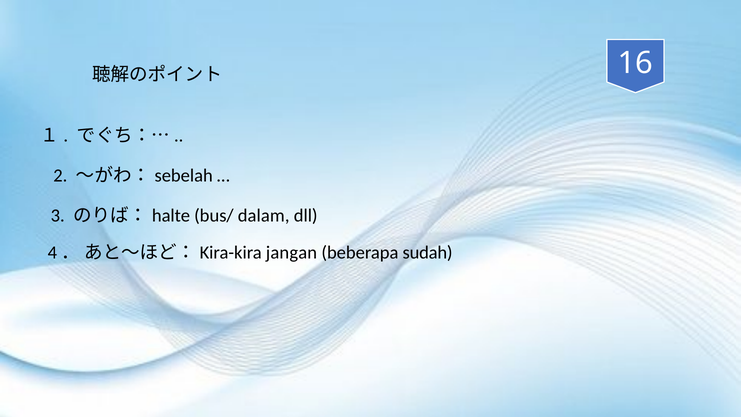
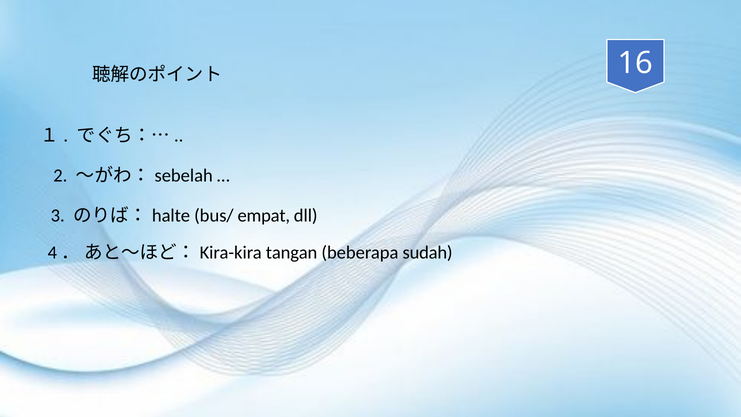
dalam: dalam -> empat
jangan: jangan -> tangan
